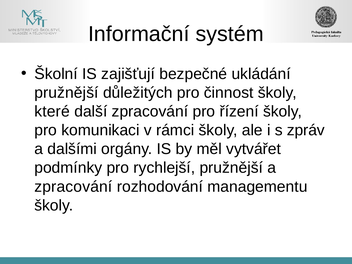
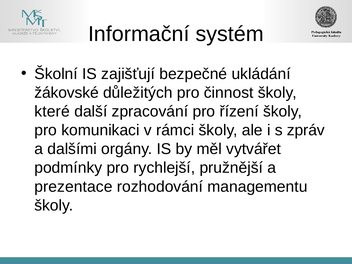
pružnější at (66, 93): pružnější -> žákovské
zpracování at (73, 187): zpracování -> prezentace
